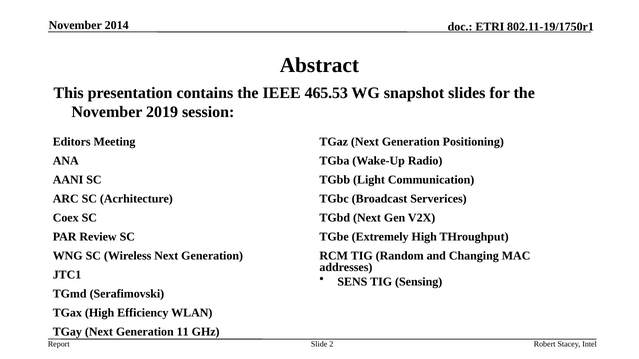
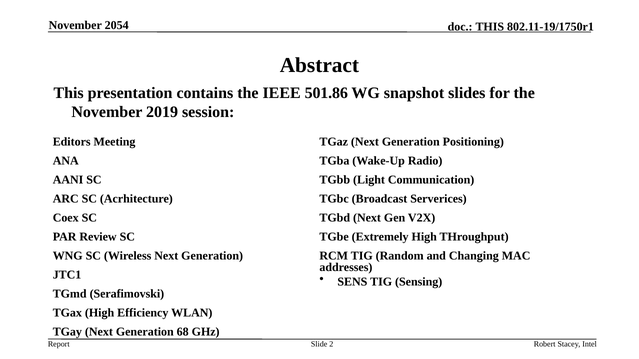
2014: 2014 -> 2054
ETRI at (490, 27): ETRI -> THIS
465.53: 465.53 -> 501.86
11: 11 -> 68
